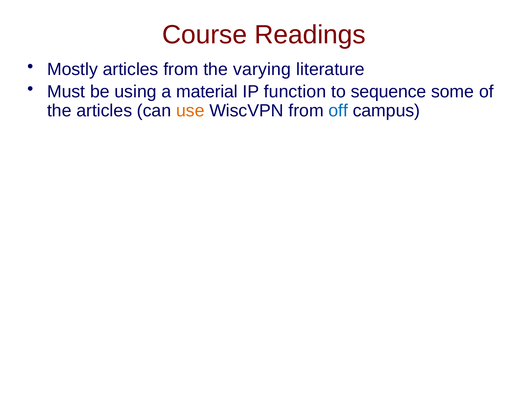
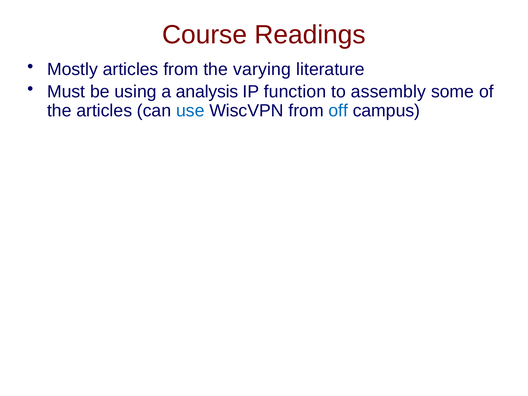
material: material -> analysis
sequence: sequence -> assembly
use colour: orange -> blue
